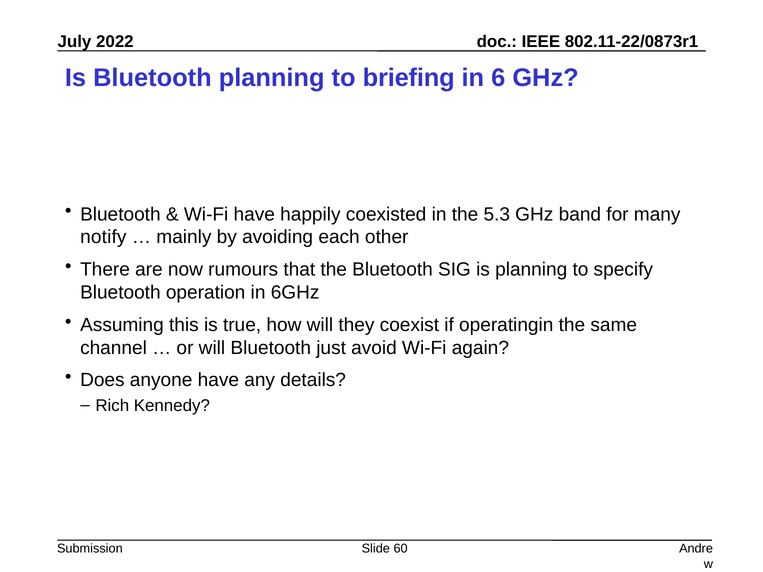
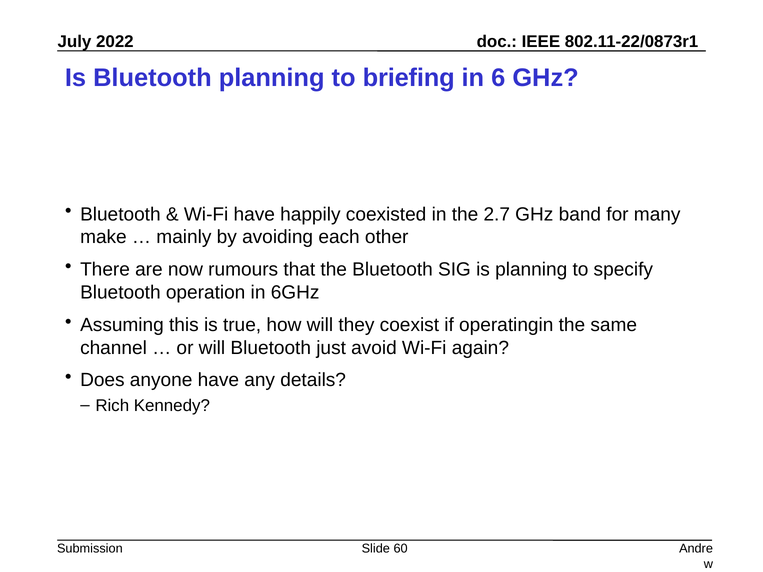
5.3: 5.3 -> 2.7
notify: notify -> make
